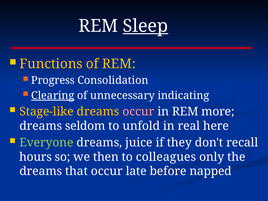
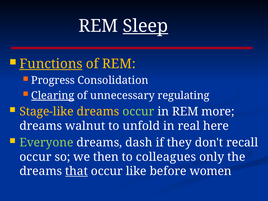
Functions underline: none -> present
indicating: indicating -> regulating
occur at (138, 112) colour: pink -> light green
seldom: seldom -> walnut
juice: juice -> dash
hours at (36, 157): hours -> occur
that underline: none -> present
late: late -> like
napped: napped -> women
